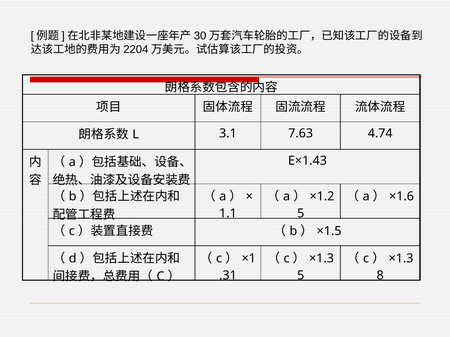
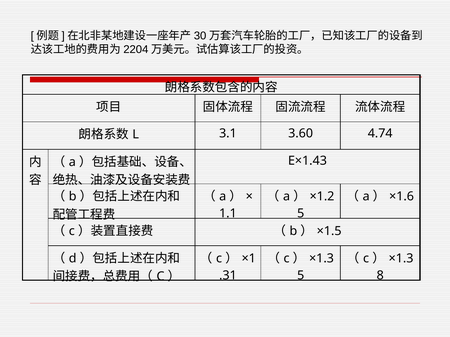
7.63: 7.63 -> 3.60
